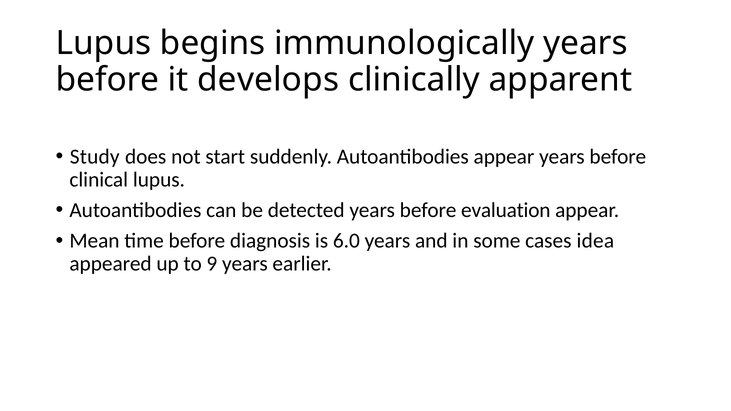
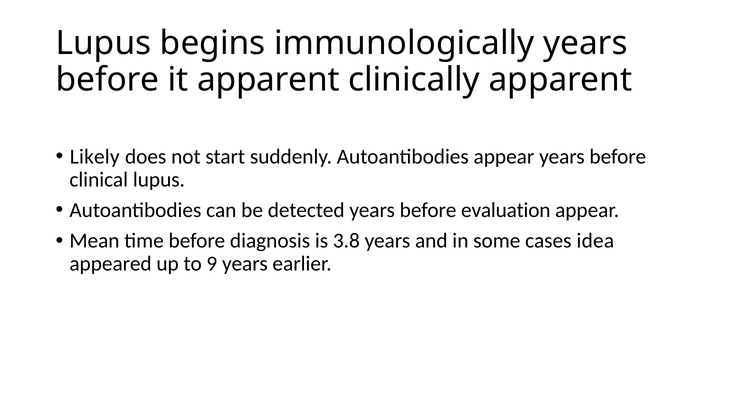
it develops: develops -> apparent
Study: Study -> Likely
6.0: 6.0 -> 3.8
